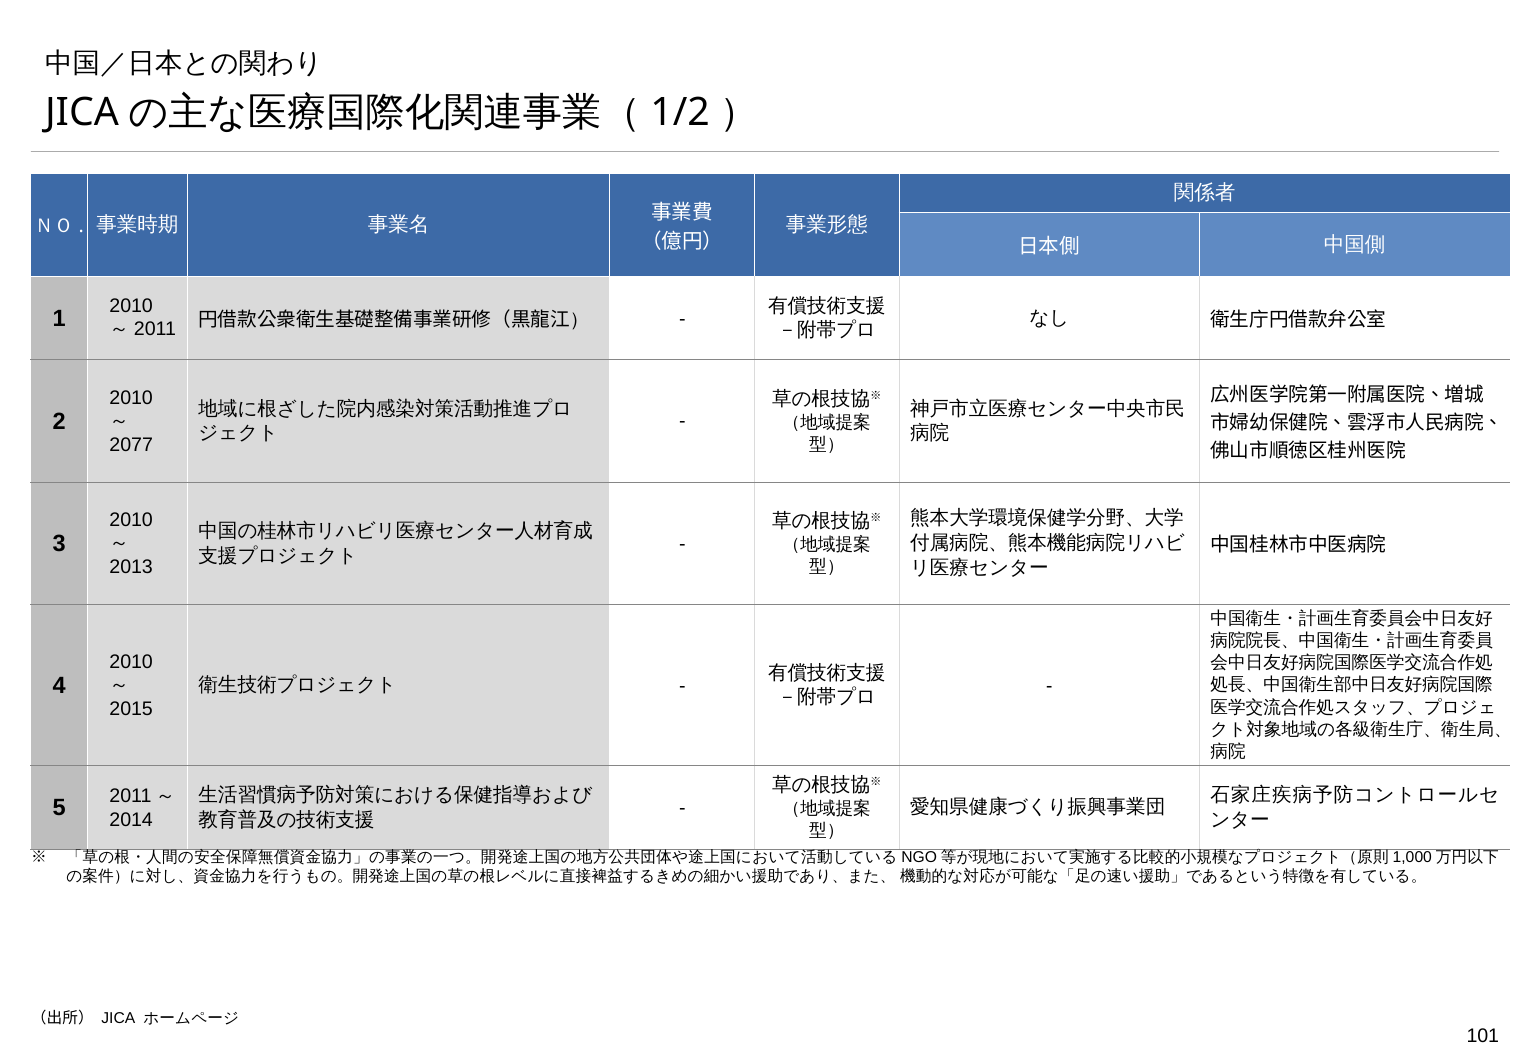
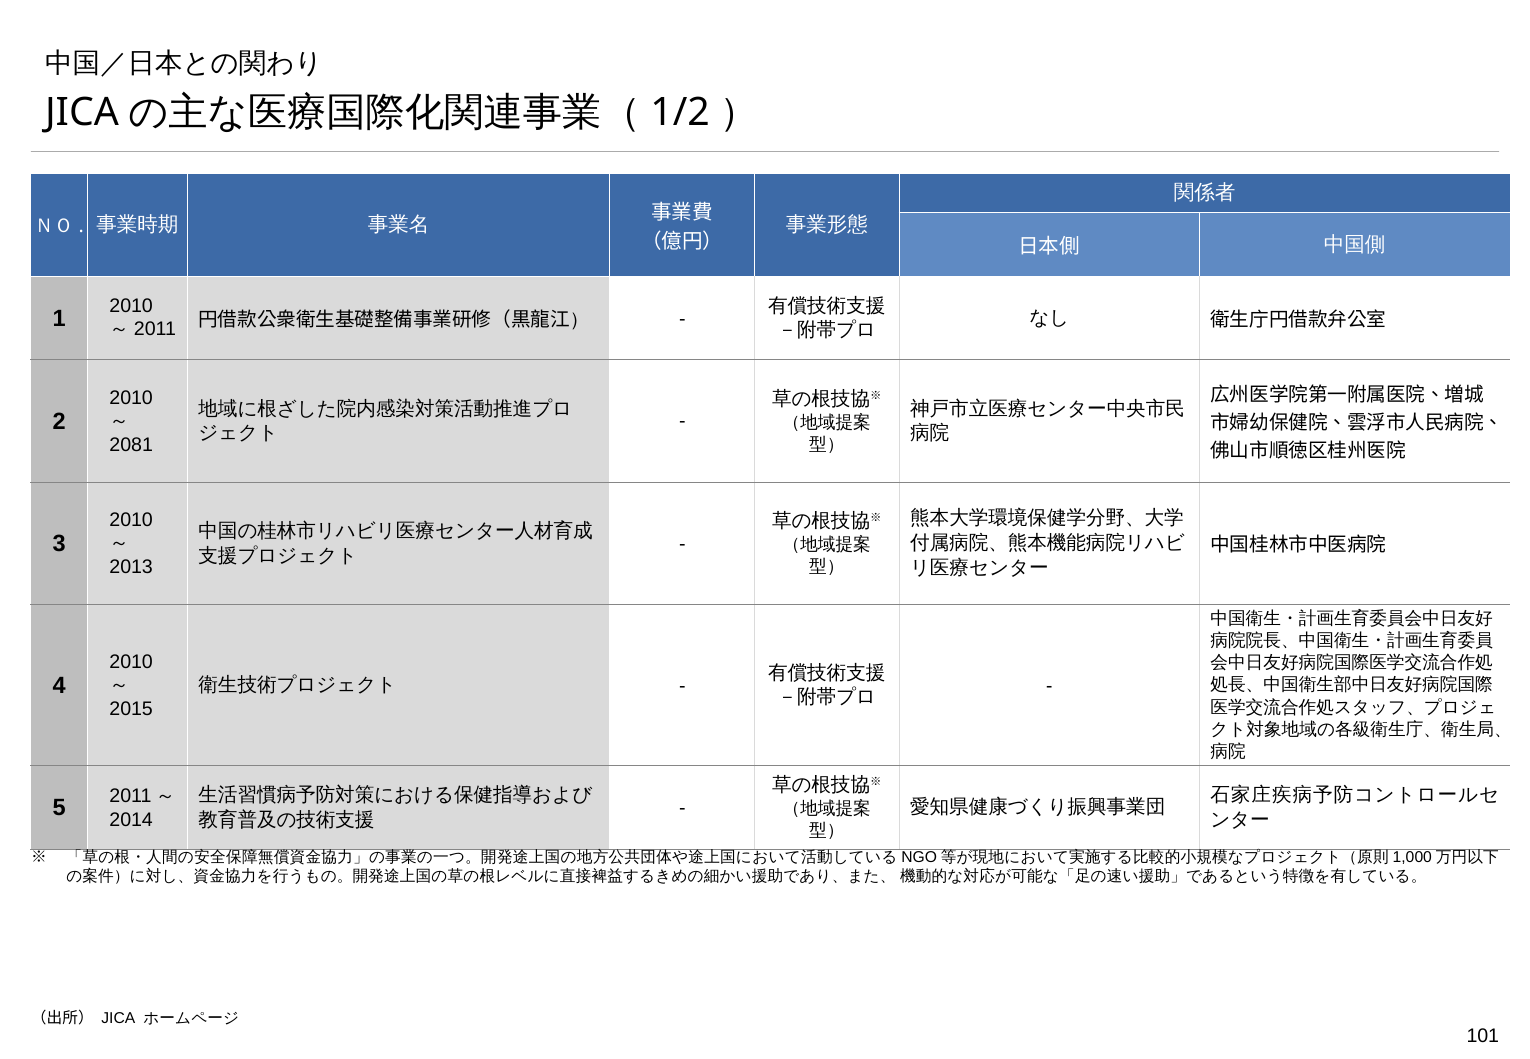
2077: 2077 -> 2081
